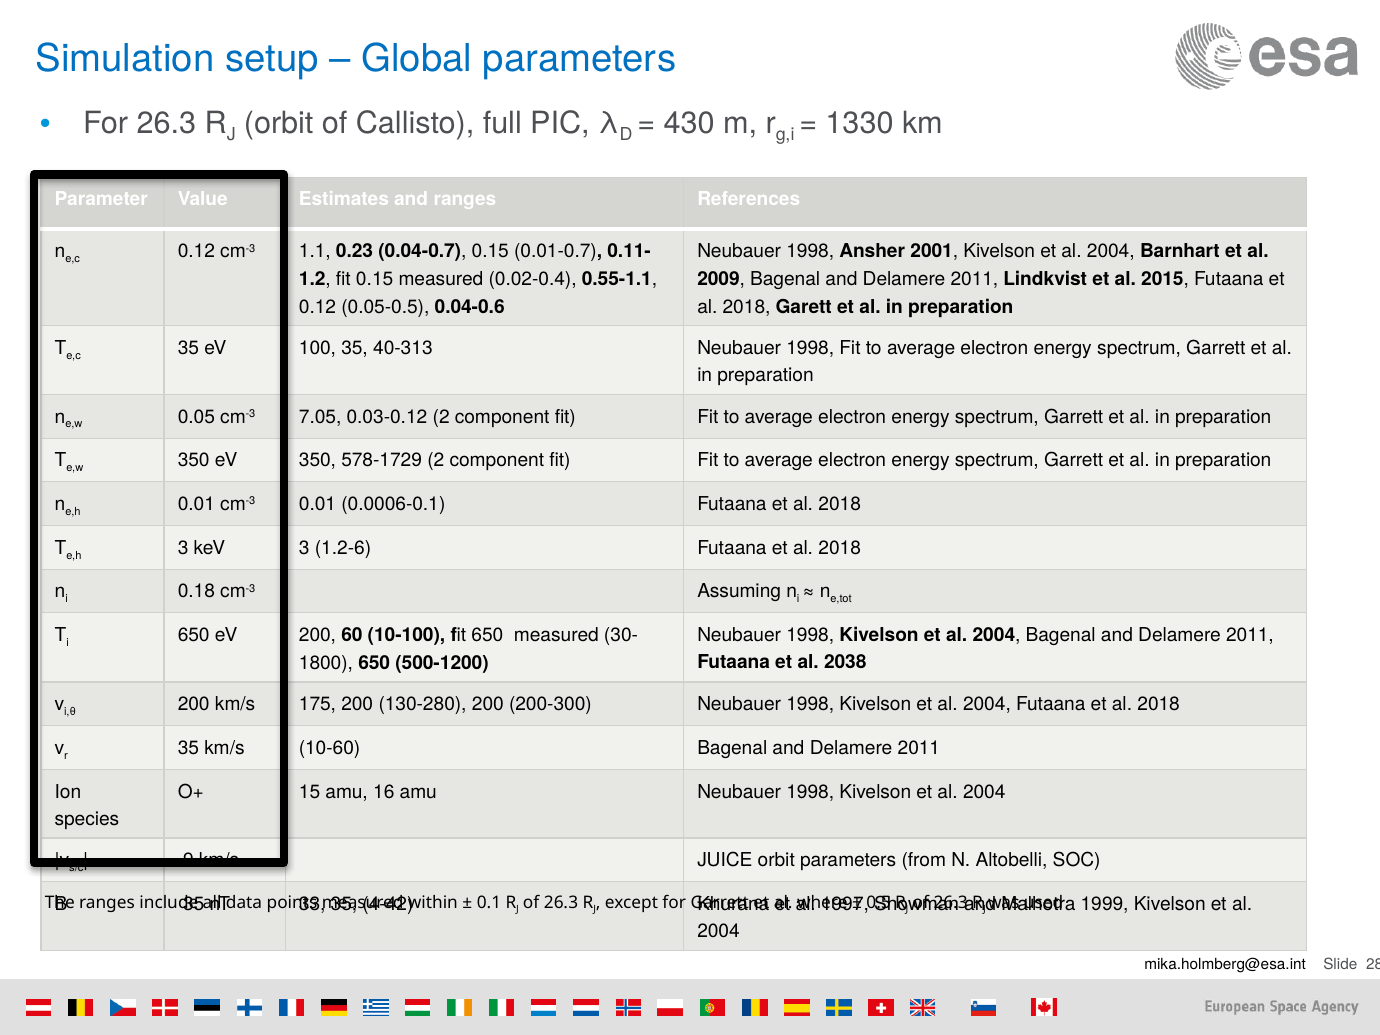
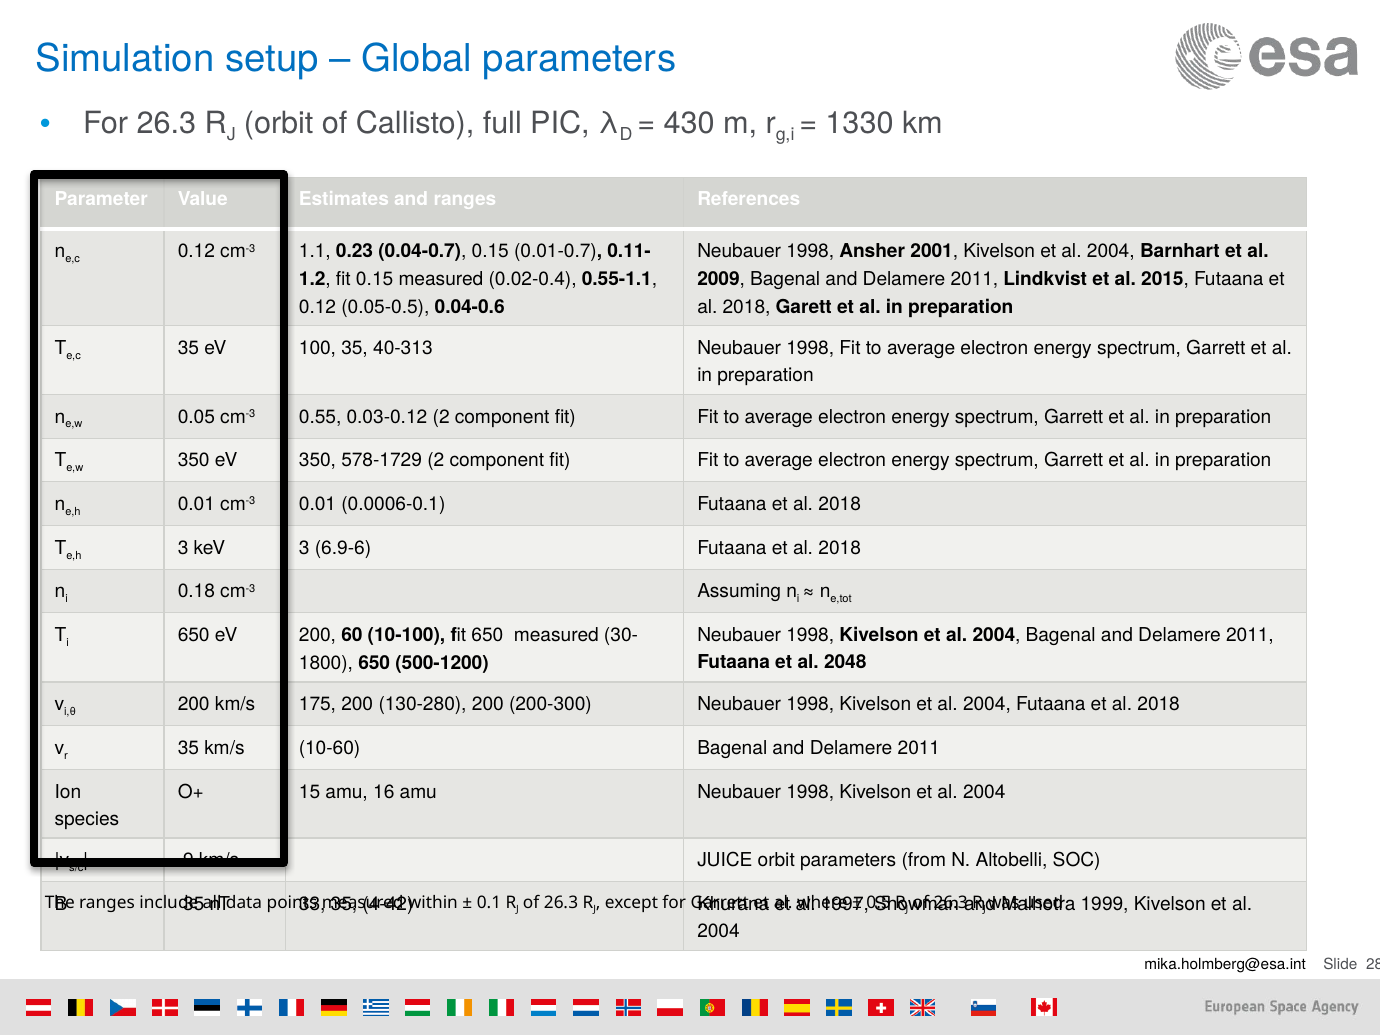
7.05: 7.05 -> 0.55
1.2-6: 1.2-6 -> 6.9-6
2038: 2038 -> 2048
